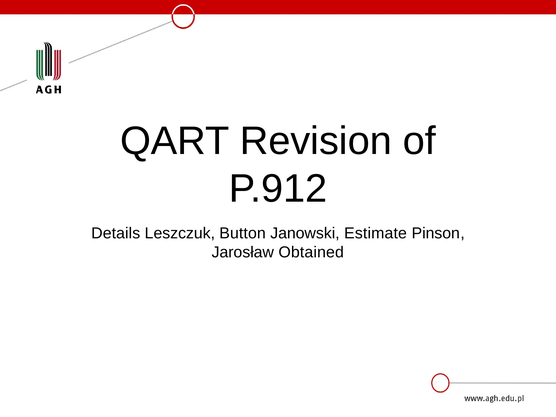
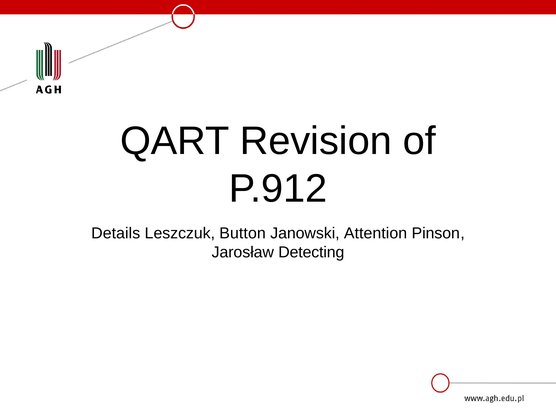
Estimate: Estimate -> Attention
Obtained: Obtained -> Detecting
